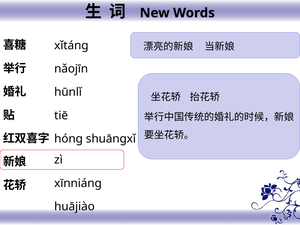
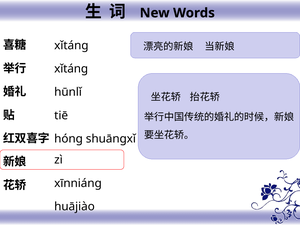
nǎojīn at (71, 69): nǎojīn -> xǐtáng
